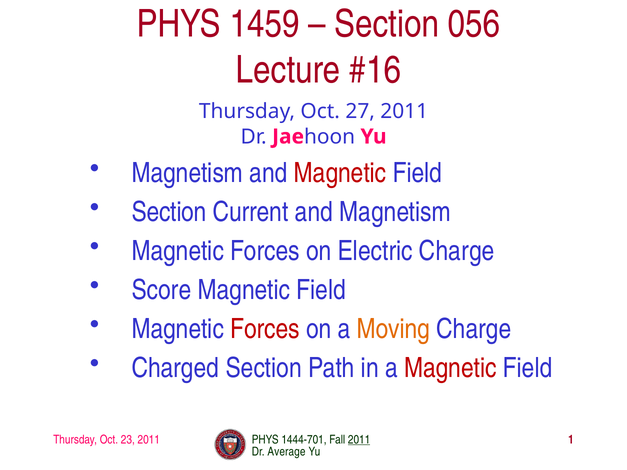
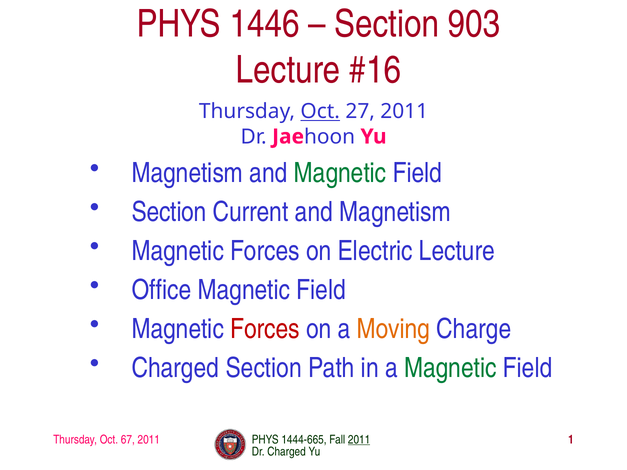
1459: 1459 -> 1446
056: 056 -> 903
Oct at (320, 112) underline: none -> present
Magnetic at (340, 173) colour: red -> green
Electric Charge: Charge -> Lecture
Score: Score -> Office
Magnetic at (450, 368) colour: red -> green
23: 23 -> 67
1444-701: 1444-701 -> 1444-665
Dr Average: Average -> Charged
